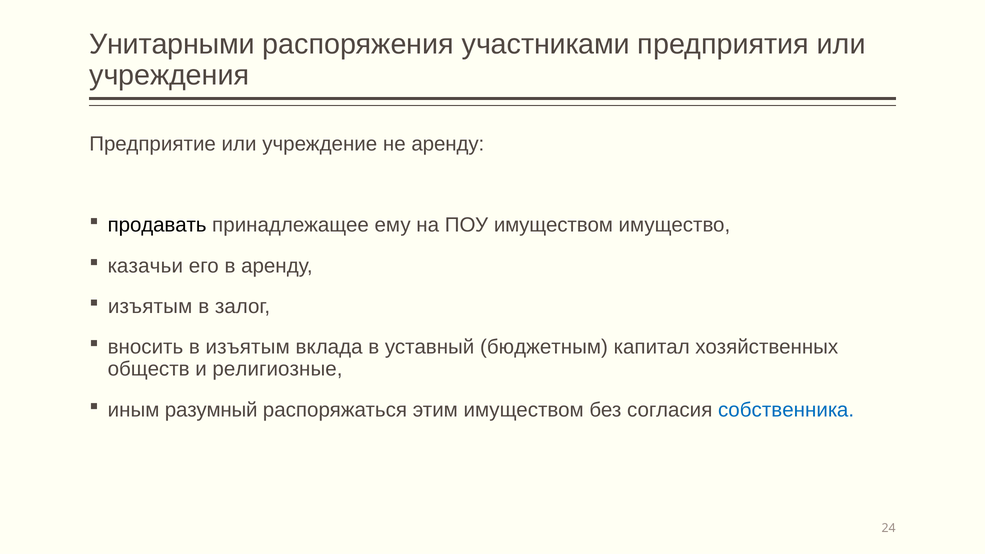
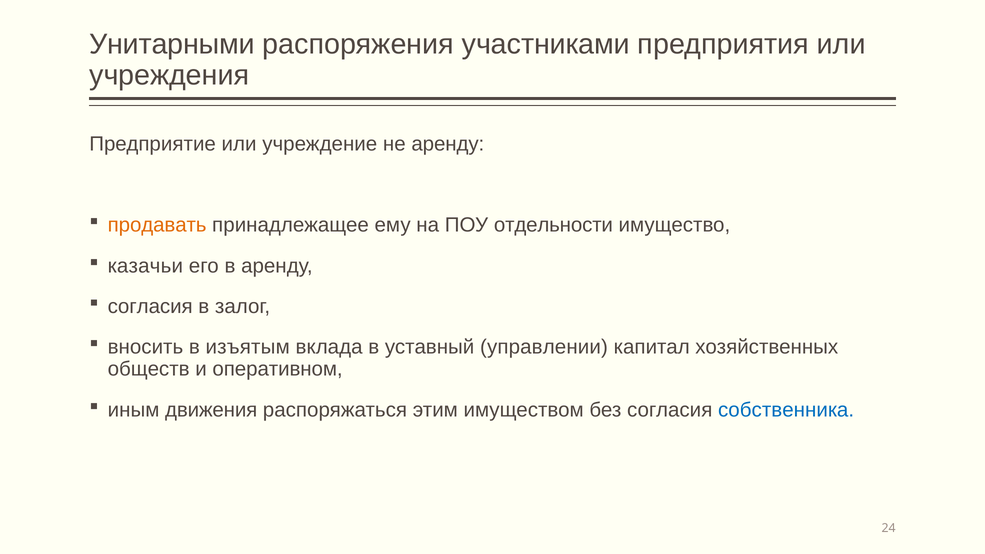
продавать colour: black -> orange
ПОУ имуществом: имуществом -> отдельности
изъятым at (150, 306): изъятым -> согласия
бюджетным: бюджетным -> управлении
религиозные: религиозные -> оперативном
разумный: разумный -> движения
